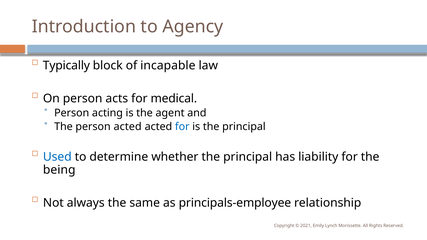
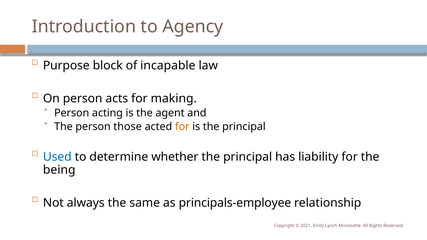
Typically: Typically -> Purpose
medical: medical -> making
person acted: acted -> those
for at (182, 127) colour: blue -> orange
